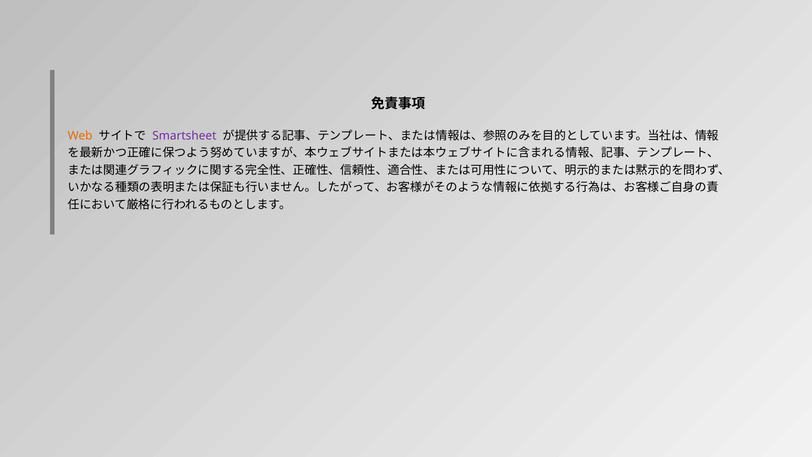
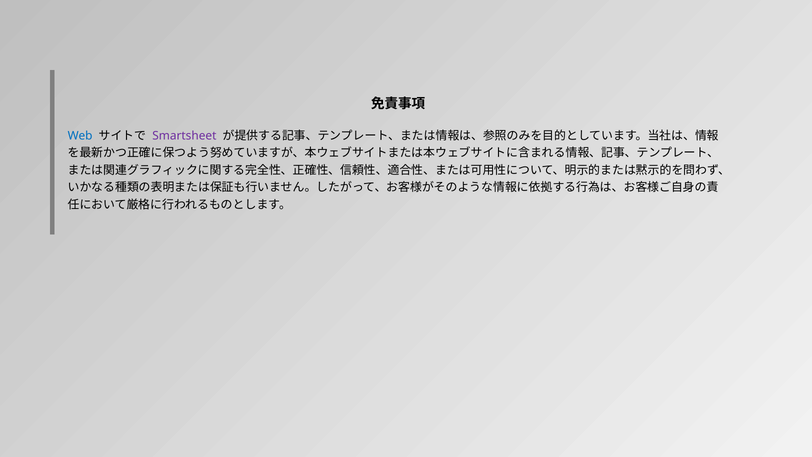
Web colour: orange -> blue
